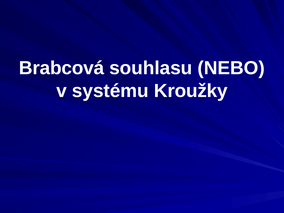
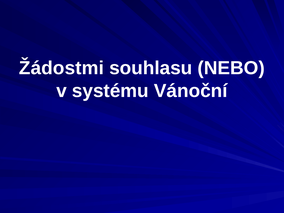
Brabcová: Brabcová -> Žádostmi
Kroužky: Kroužky -> Vánoční
